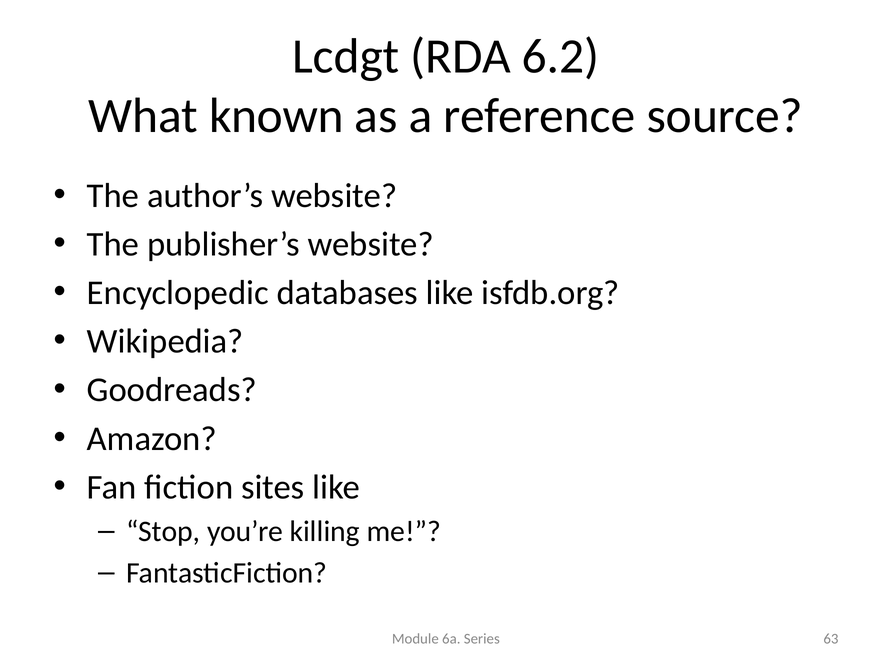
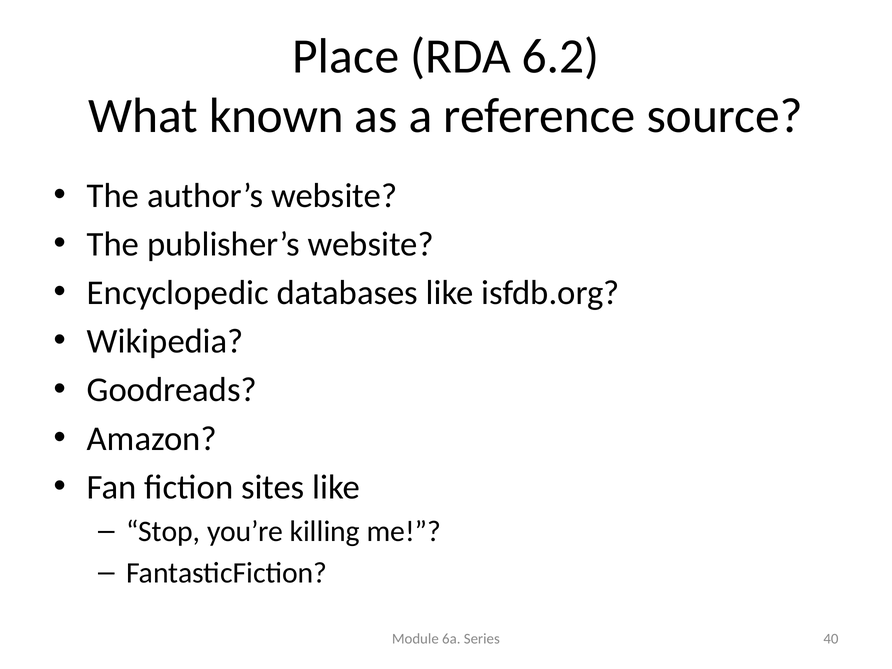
Lcdgt: Lcdgt -> Place
63: 63 -> 40
